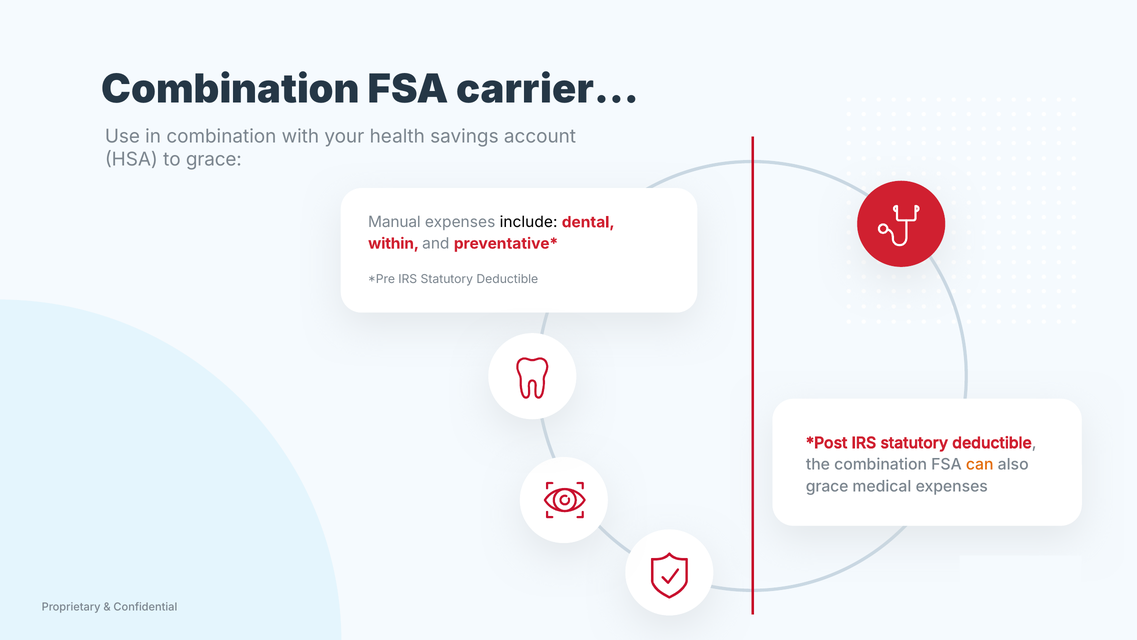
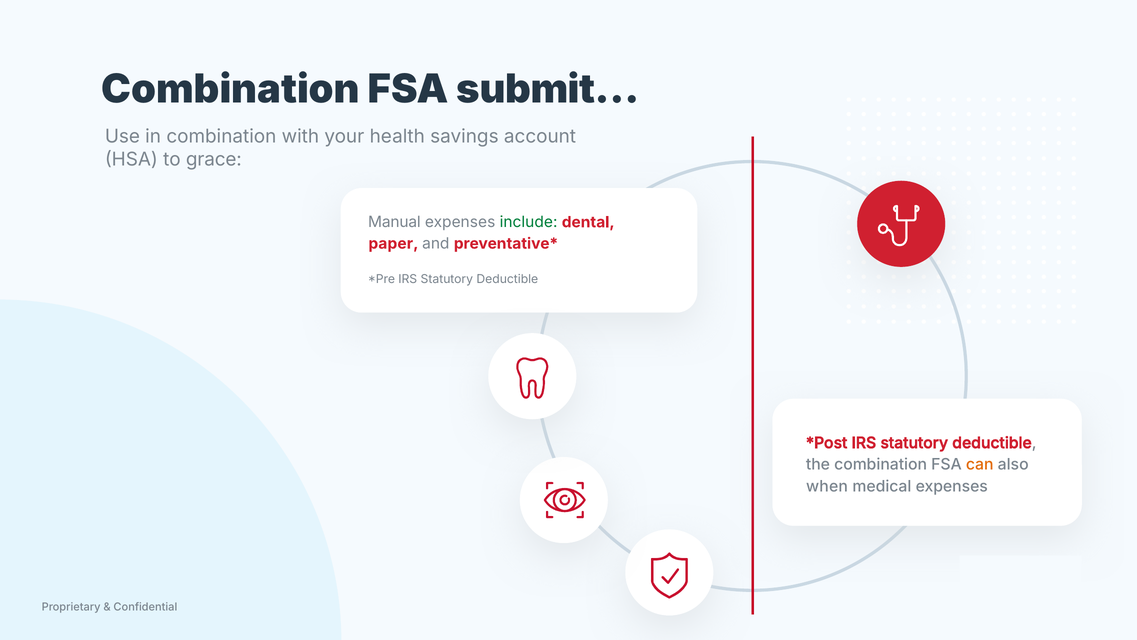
carrier…: carrier… -> submit…
include colour: black -> green
within: within -> paper
grace at (827, 486): grace -> when
